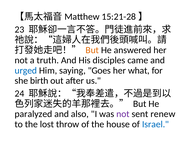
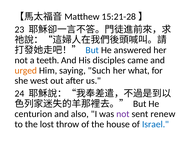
But at (92, 50) colour: orange -> blue
truth: truth -> teeth
urged colour: blue -> orange
Goes: Goes -> Such
birth: birth -> west
paralyzed: paralyzed -> centurion
